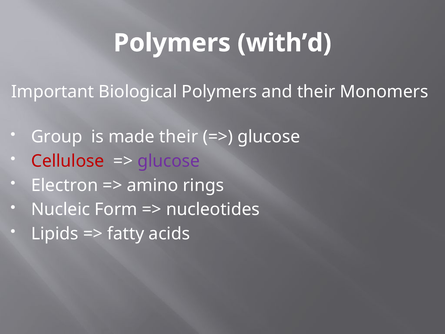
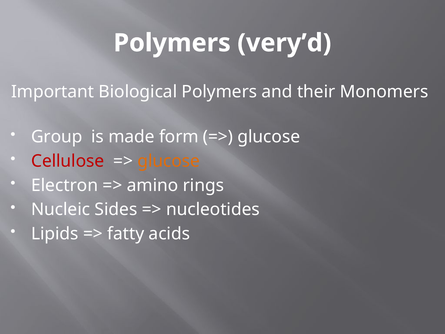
with’d: with’d -> very’d
made their: their -> form
glucose at (169, 161) colour: purple -> orange
Form: Form -> Sides
